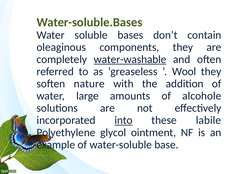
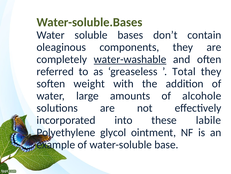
Wool: Wool -> Total
nature: nature -> weight
into underline: present -> none
